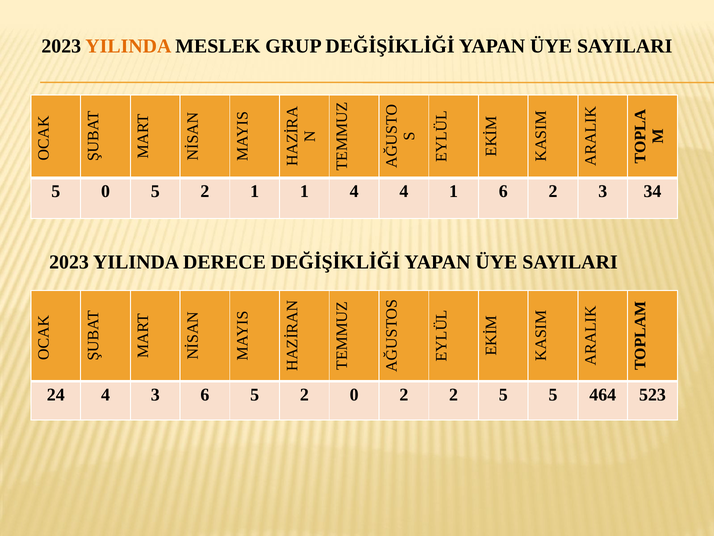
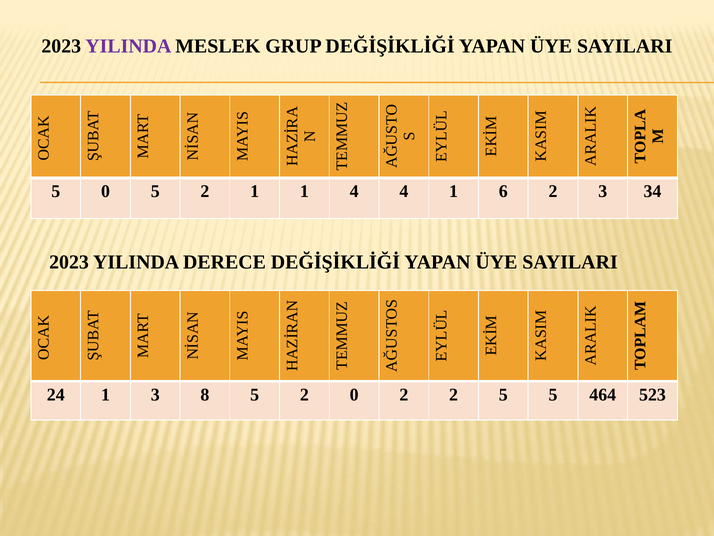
YILINDA at (128, 46) colour: orange -> purple
24 4: 4 -> 1
3 6: 6 -> 8
